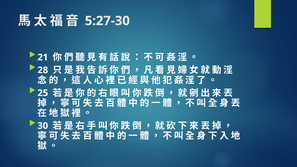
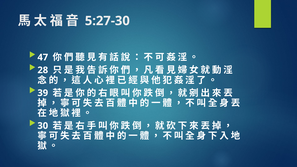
21: 21 -> 47
25: 25 -> 39
